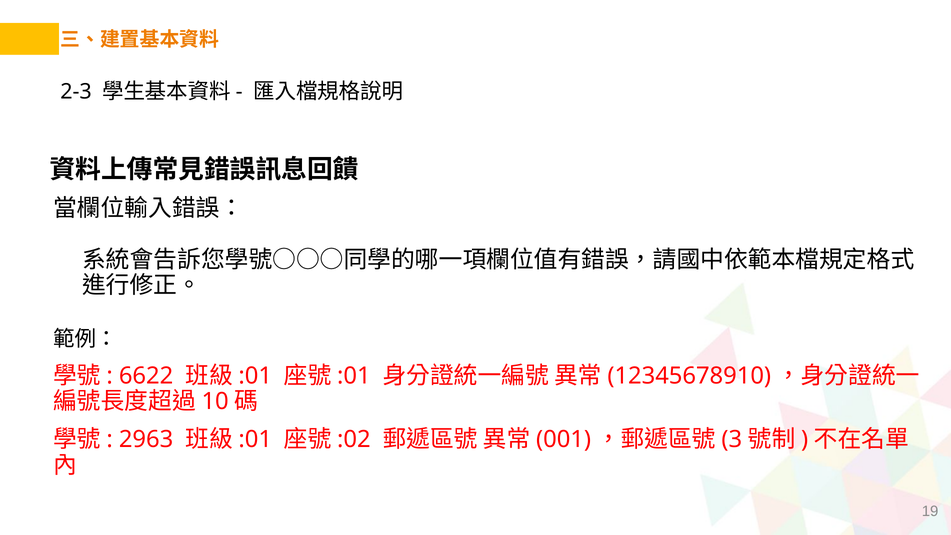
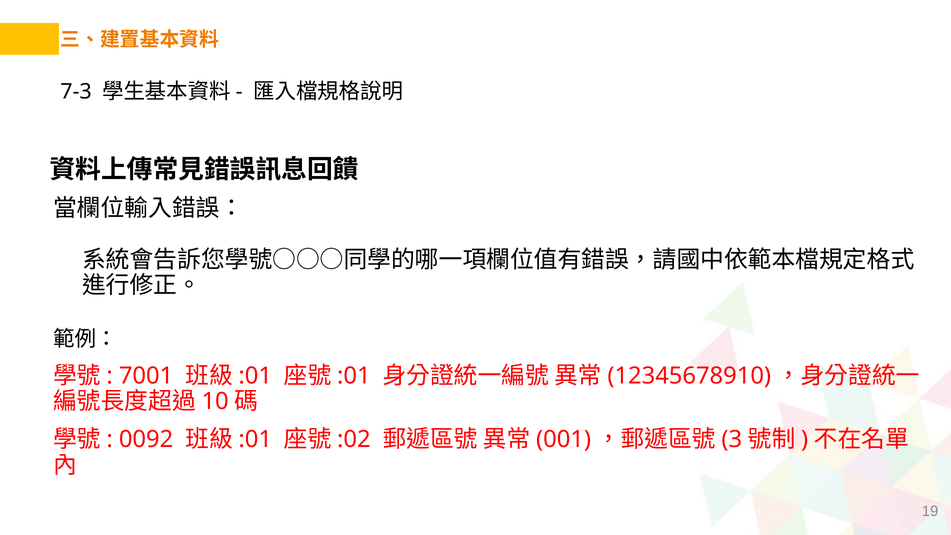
2-3: 2-3 -> 7-3
6622: 6622 -> 7001
2963: 2963 -> 0092
